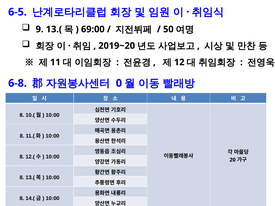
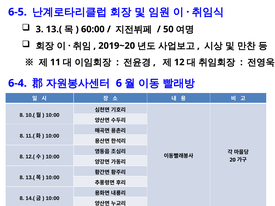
9: 9 -> 3
69:00: 69:00 -> 60:00
6-8: 6-8 -> 6-4
0: 0 -> 6
